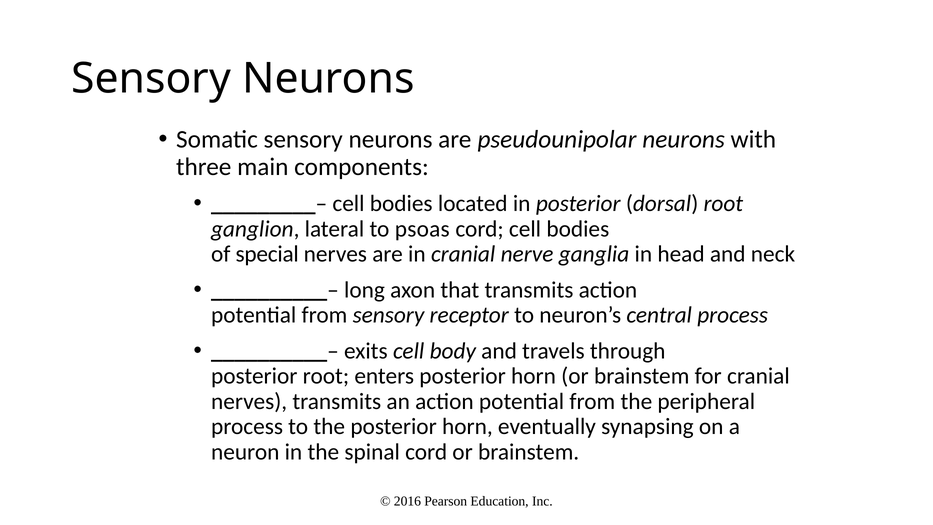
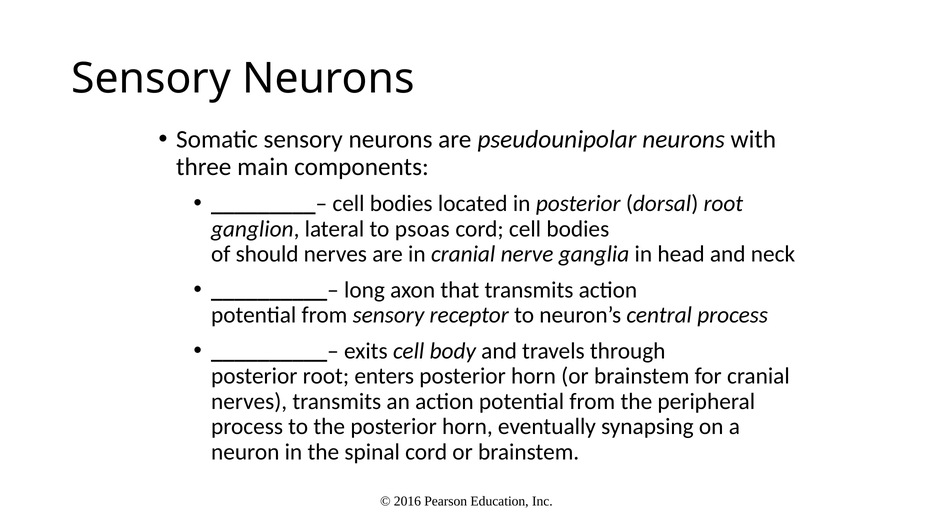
special: special -> should
